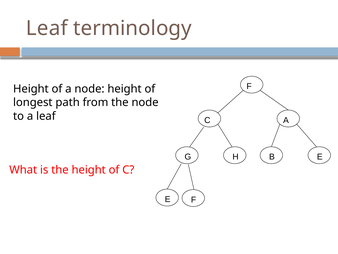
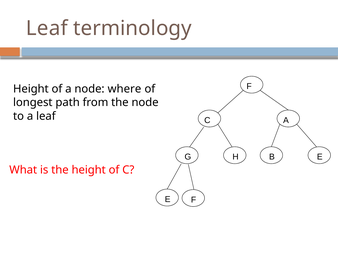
node height: height -> where
